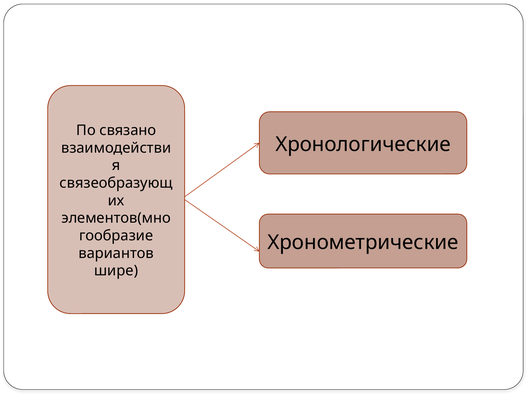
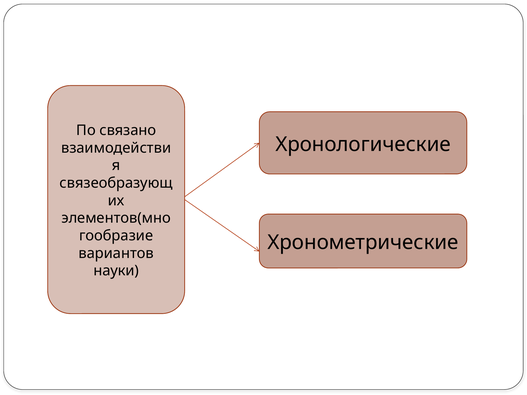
шире: шире -> науки
